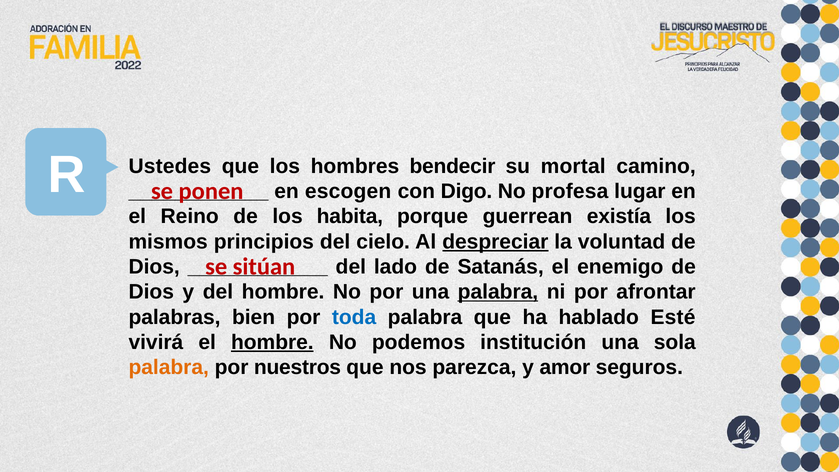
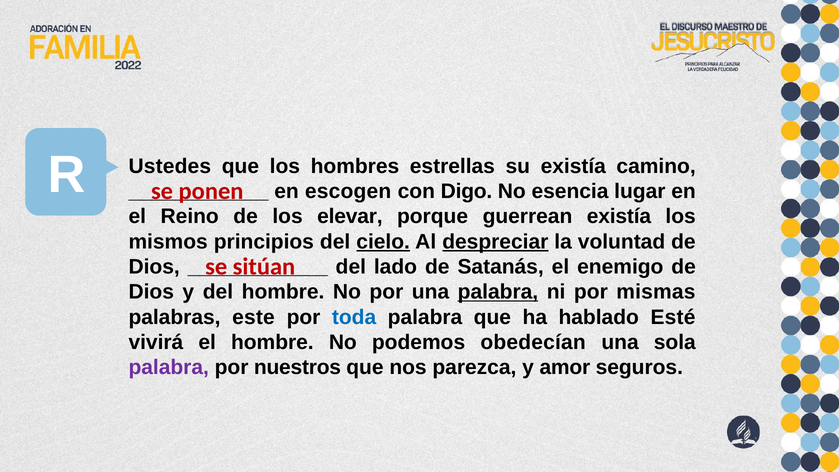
bendecir: bendecir -> estrellas
su mortal: mortal -> existía
profesa: profesa -> esencia
habita: habita -> elevar
cielo underline: none -> present
afrontar: afrontar -> mismas
bien: bien -> este
hombre at (272, 342) underline: present -> none
institución: institución -> obedecían
palabra at (169, 367) colour: orange -> purple
